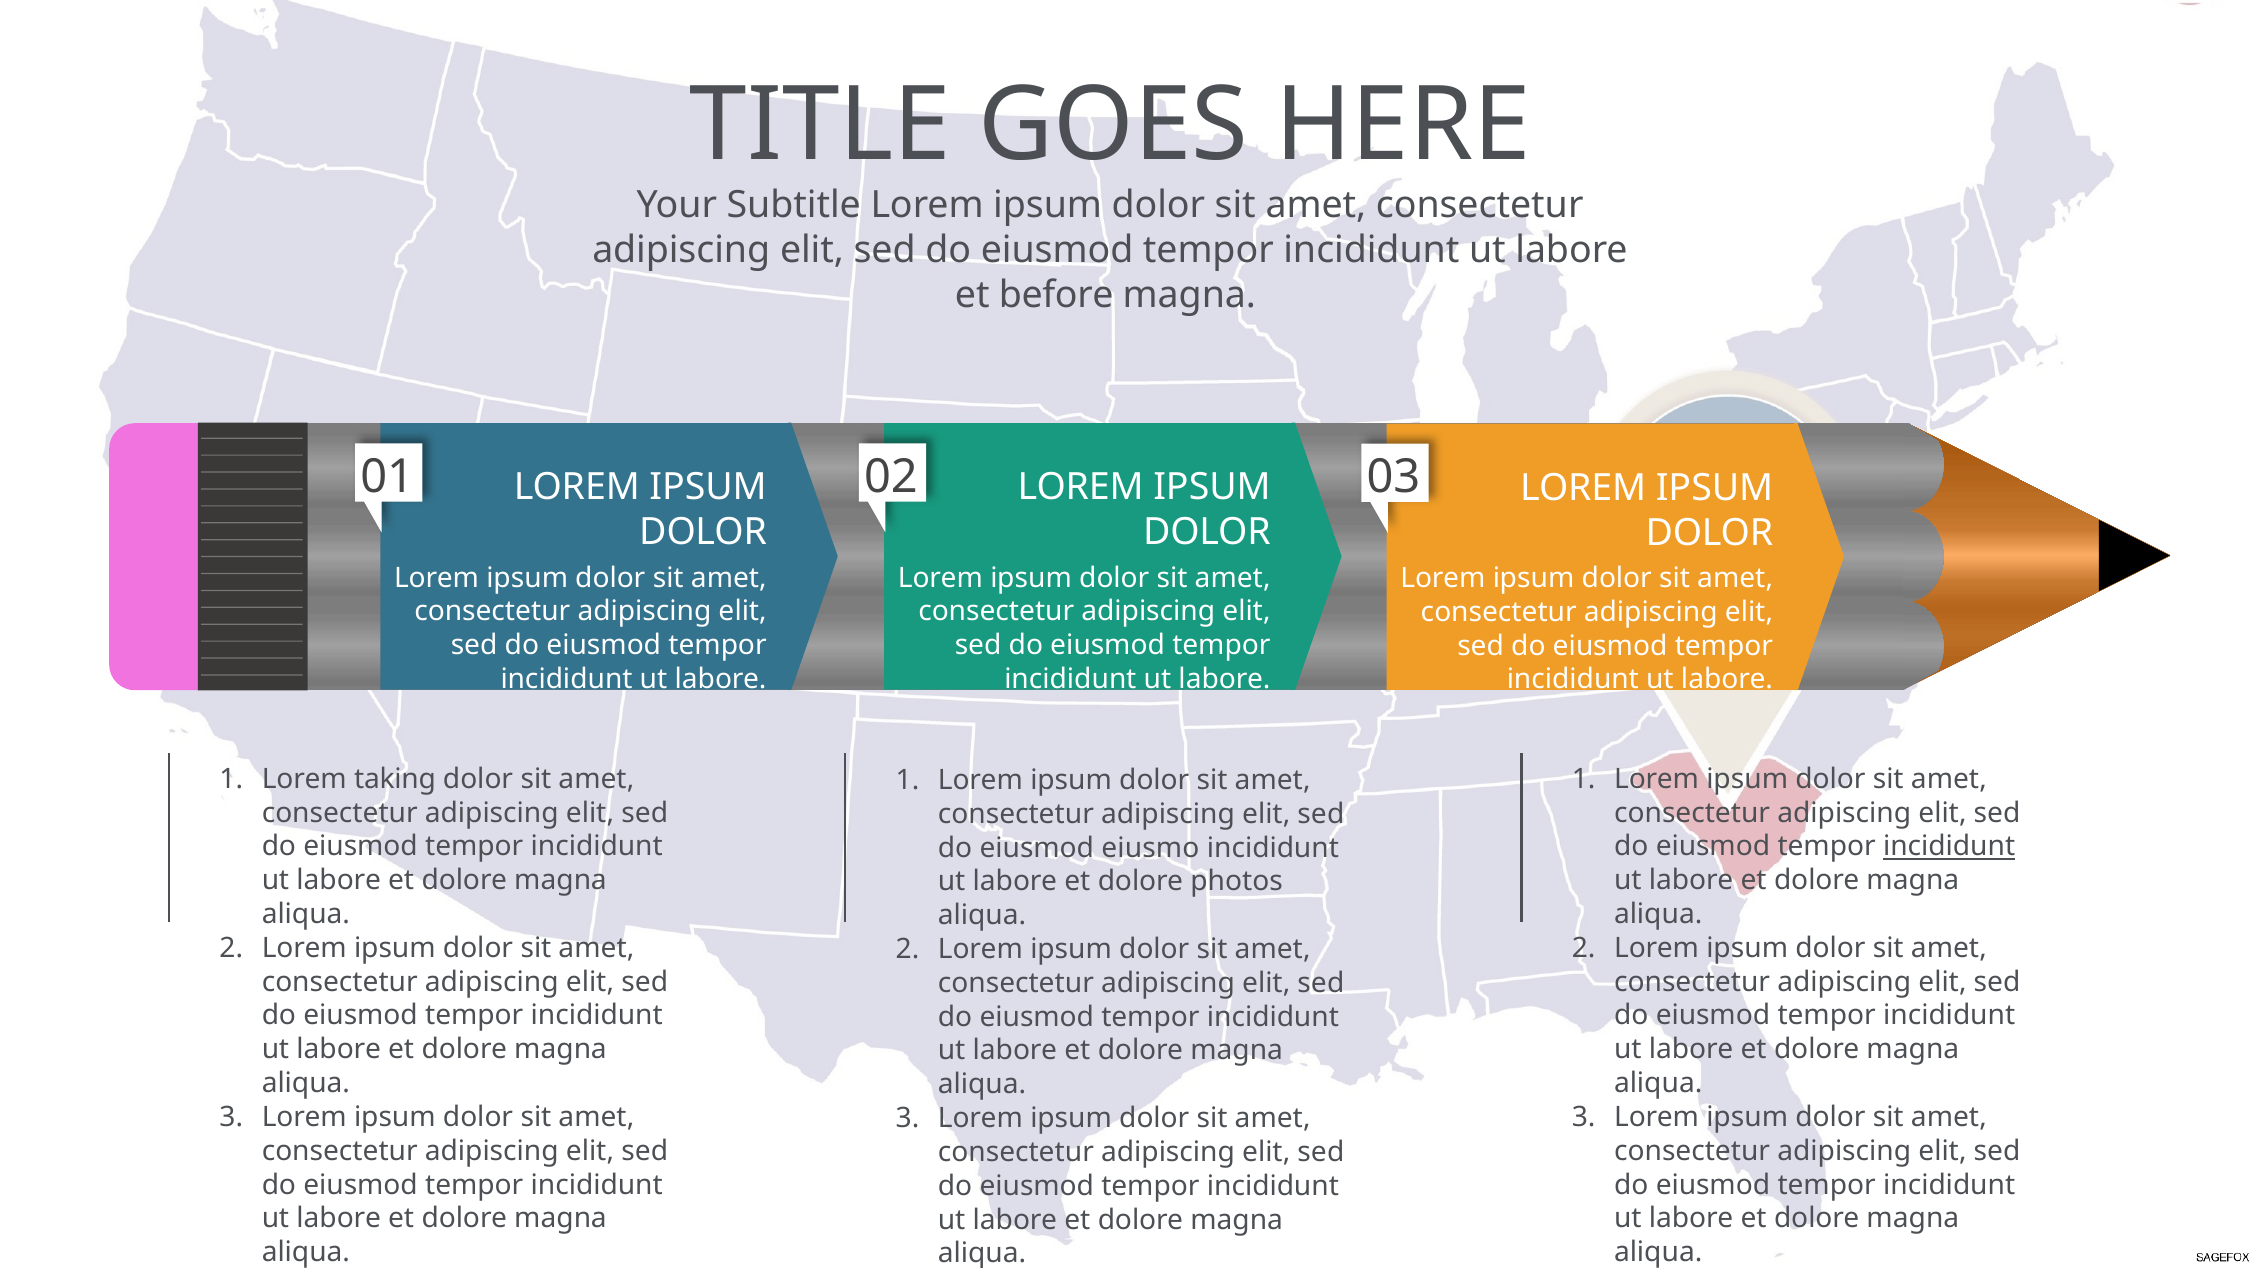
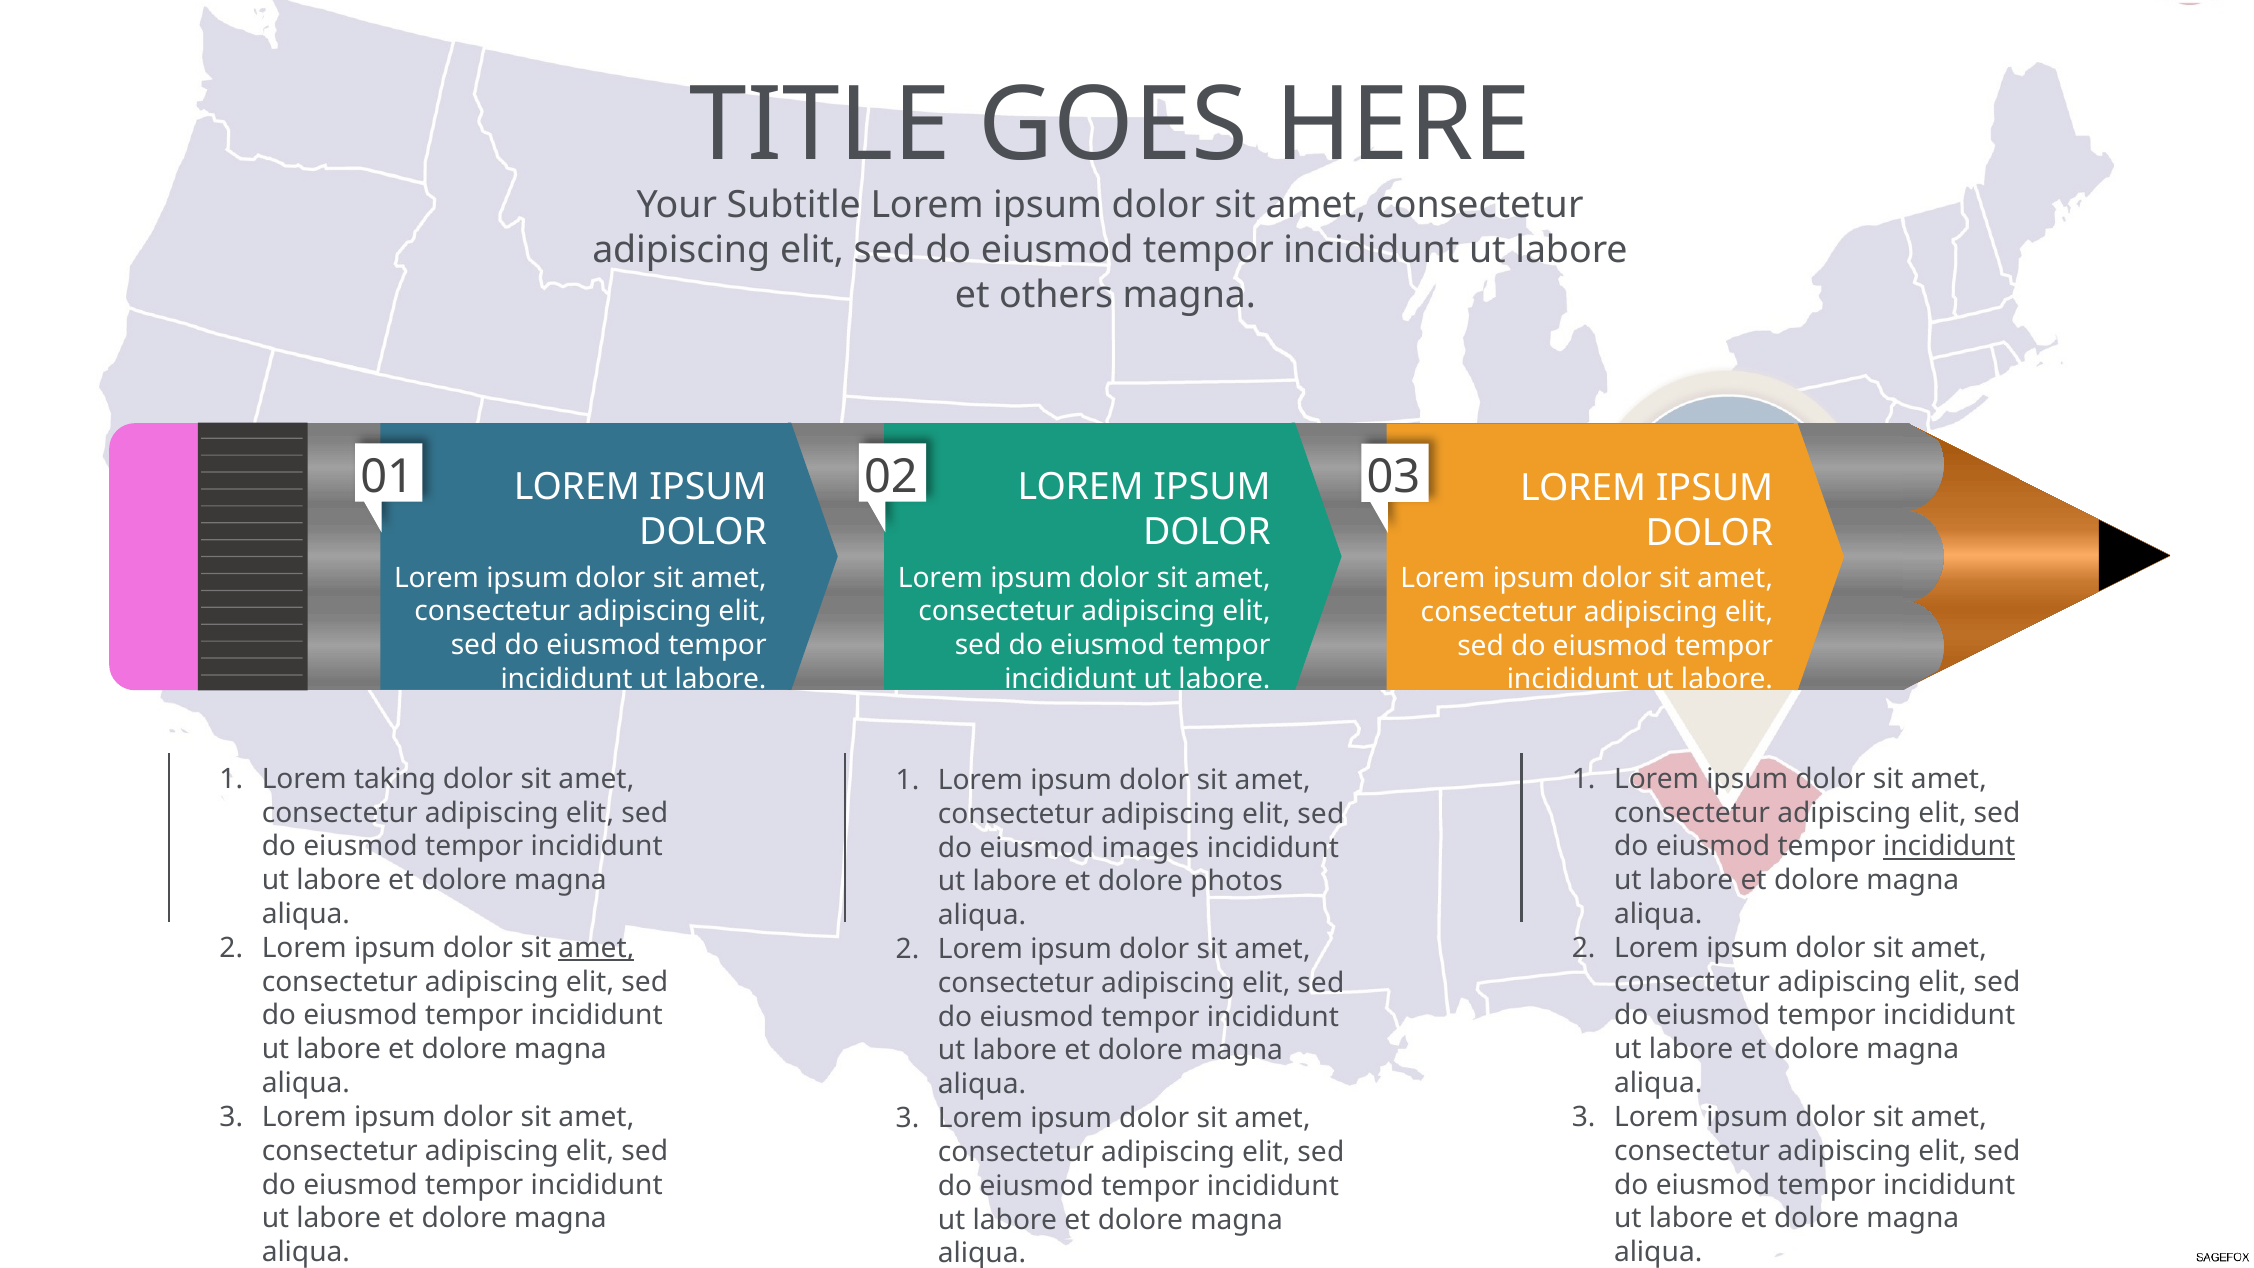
before: before -> others
eiusmo: eiusmo -> images
amet at (596, 948) underline: none -> present
